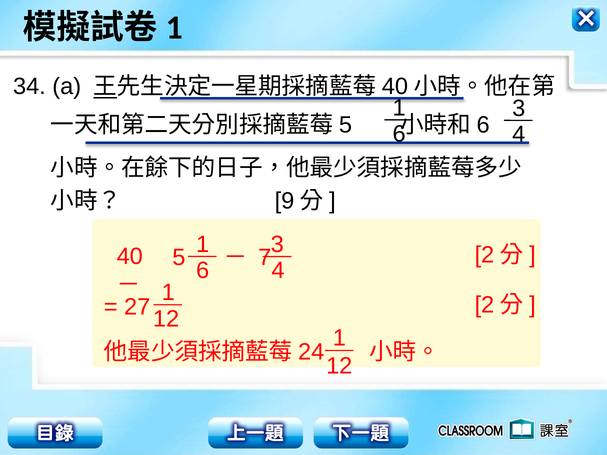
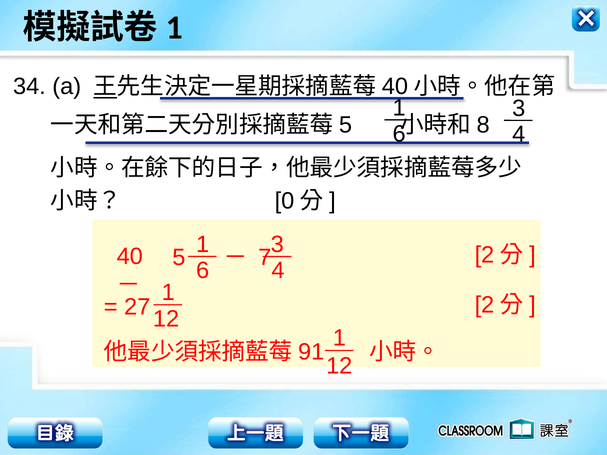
6 at (483, 125): 6 -> 8
9: 9 -> 0
24: 24 -> 91
